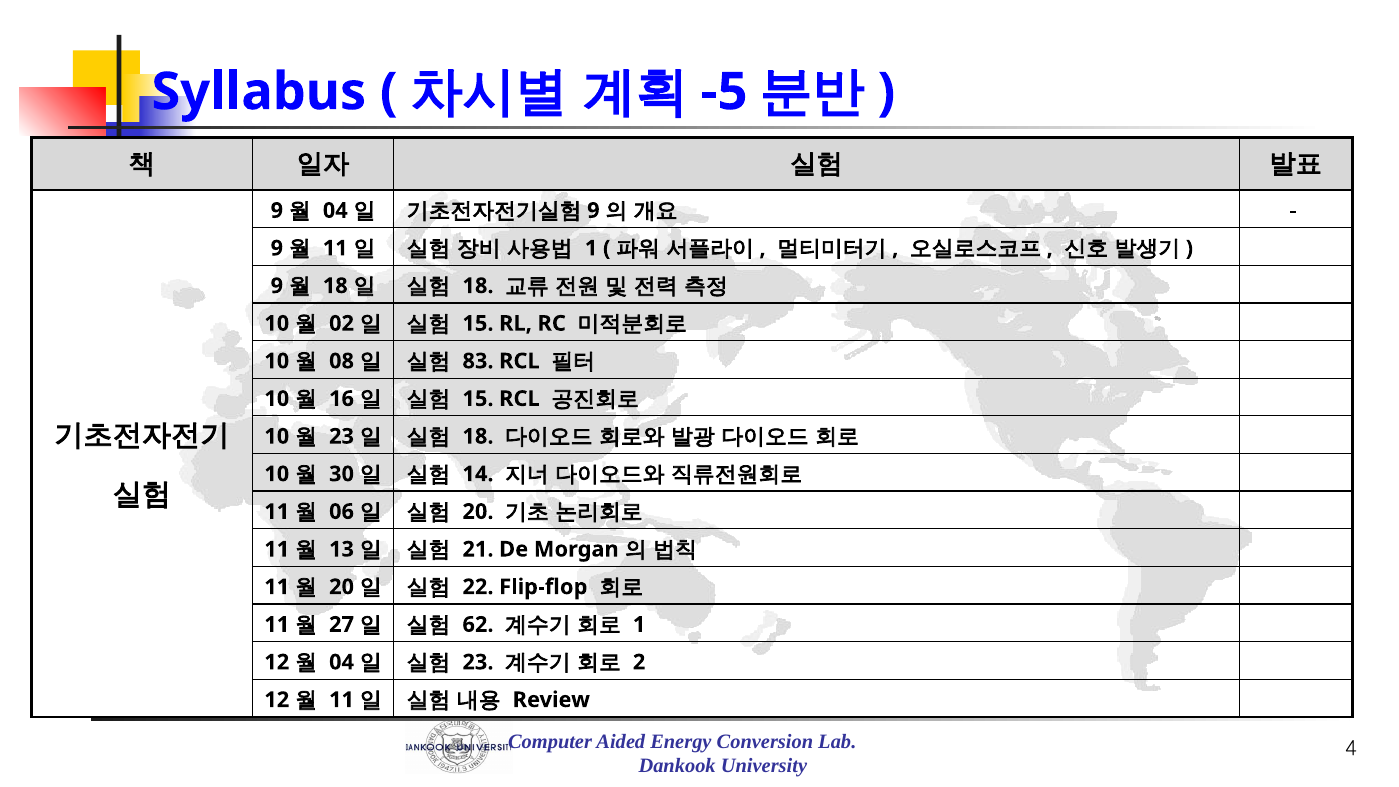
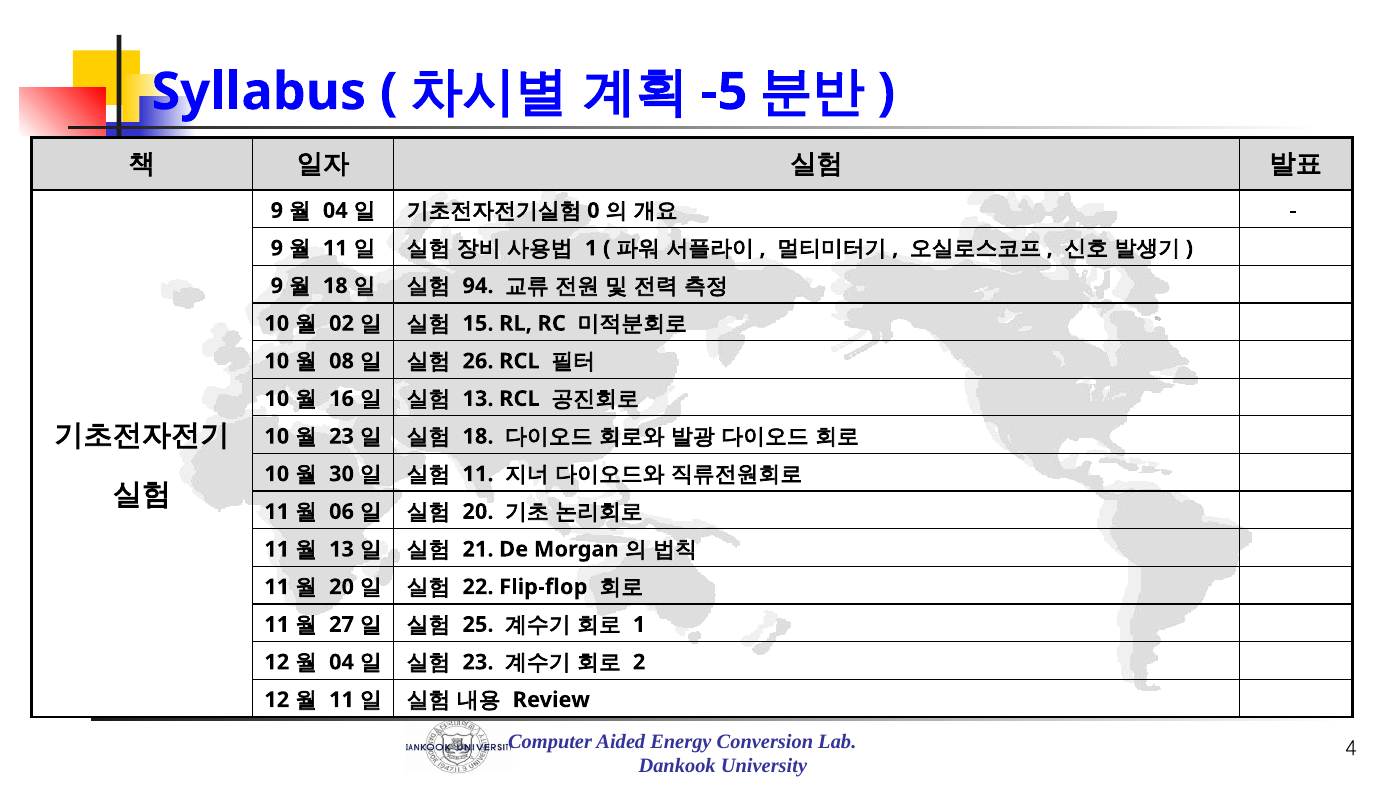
9 at (593, 211): 9 -> 0
18 at (478, 286): 18 -> 94
83: 83 -> 26
15 at (478, 399): 15 -> 13
14 at (478, 474): 14 -> 11
62: 62 -> 25
